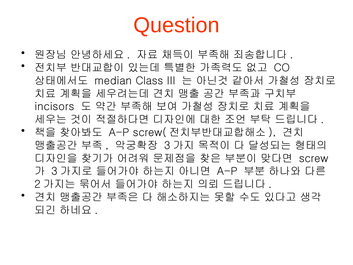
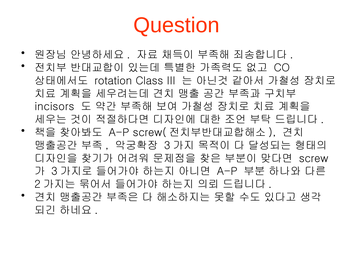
median: median -> rotation
